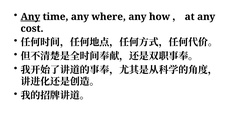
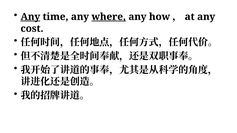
where underline: none -> present
